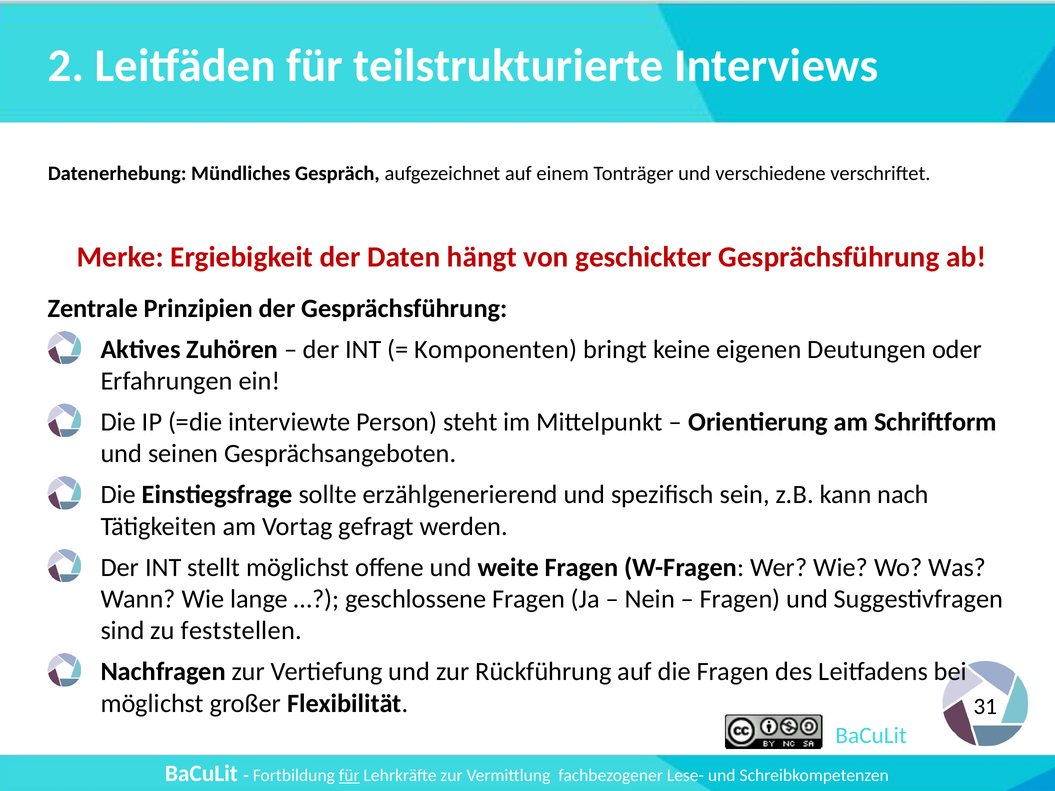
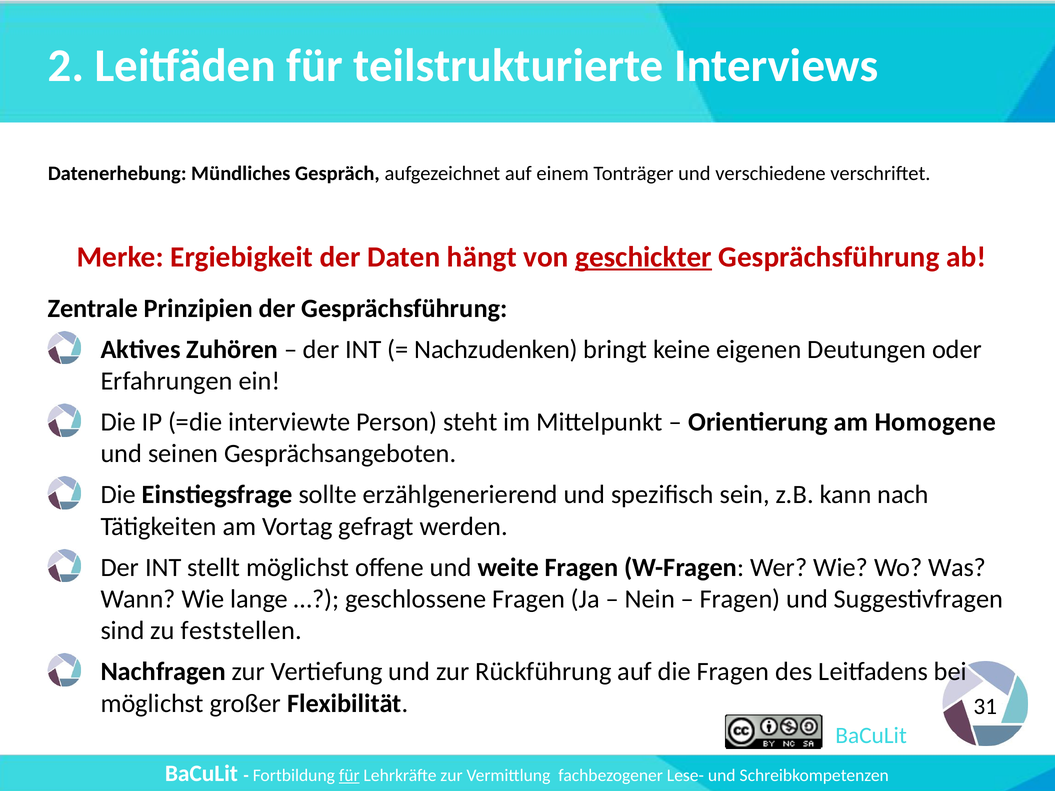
geschickter underline: none -> present
Komponenten: Komponenten -> Nachzudenken
Schriftform: Schriftform -> Homogene
